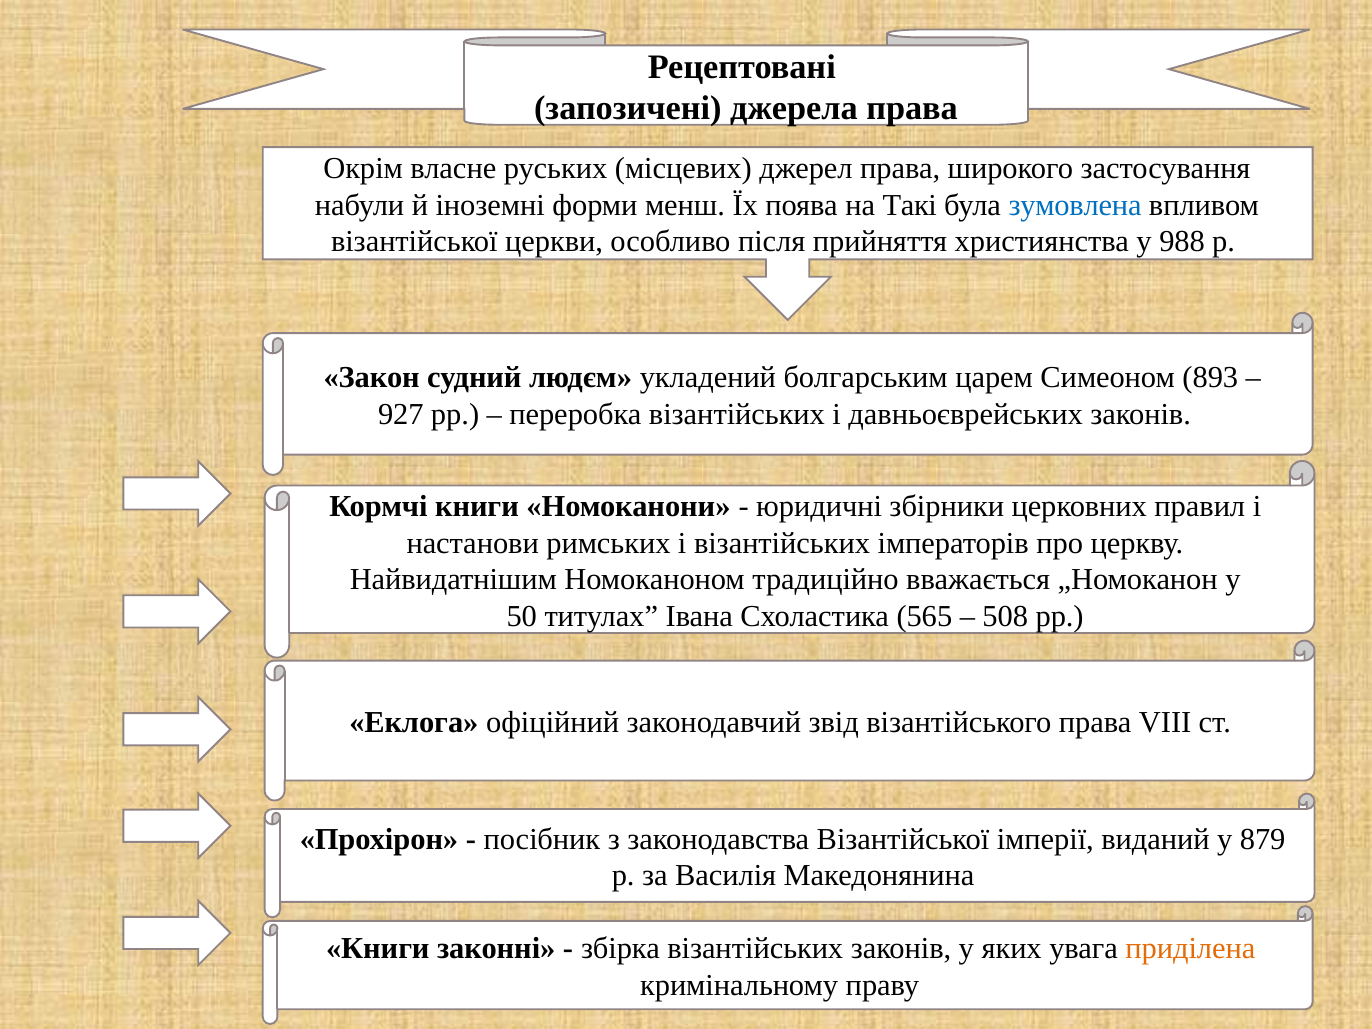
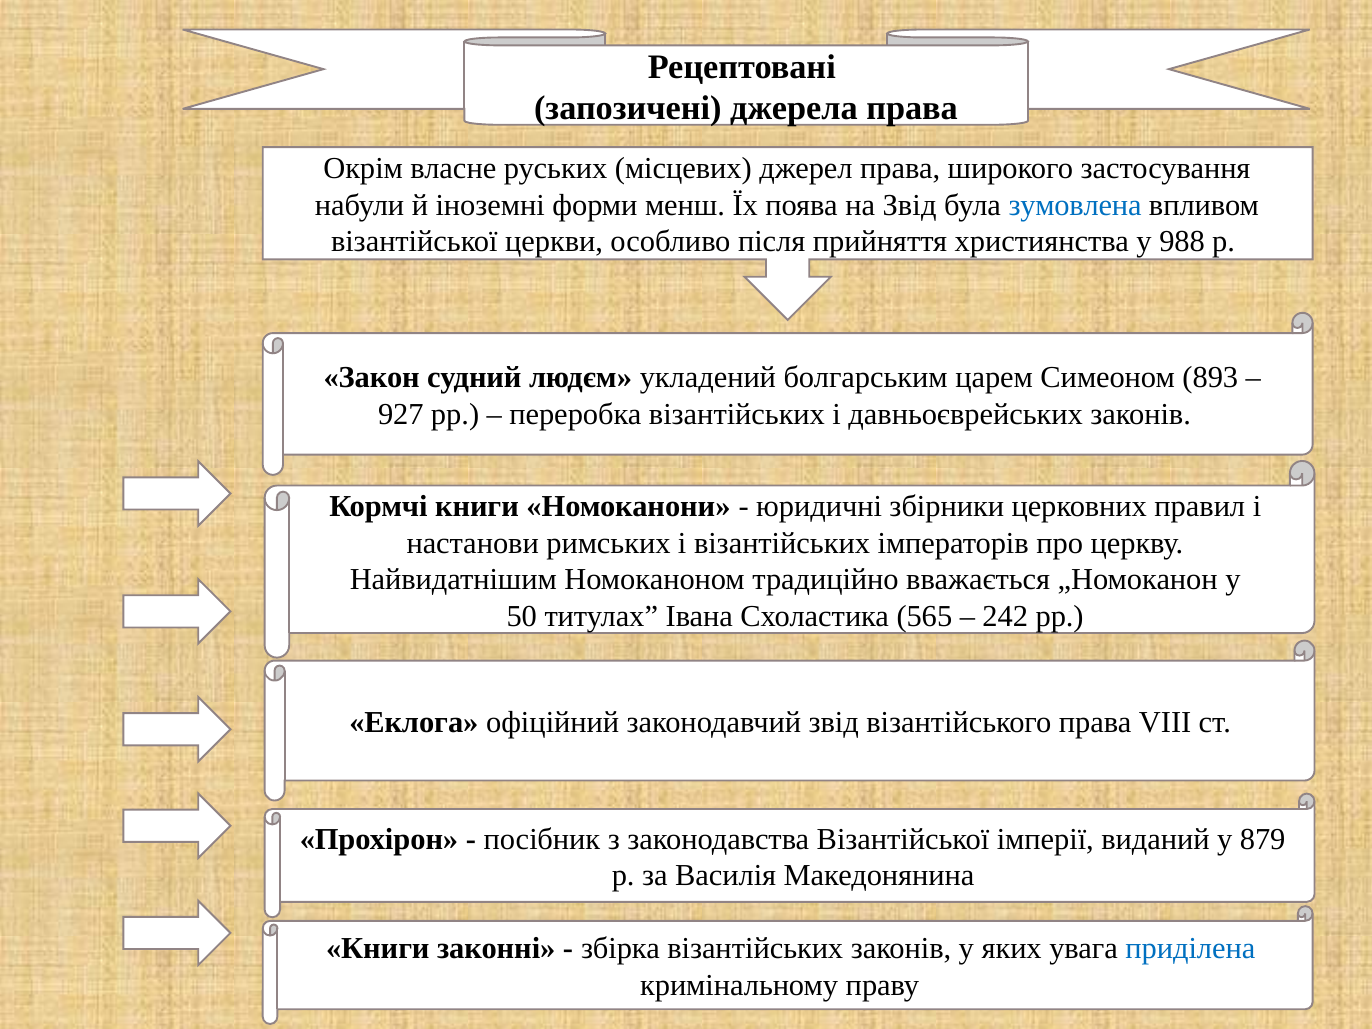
на Такі: Такі -> Звід
508: 508 -> 242
приділена colour: orange -> blue
